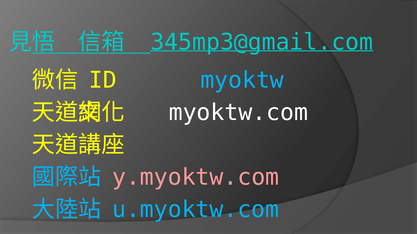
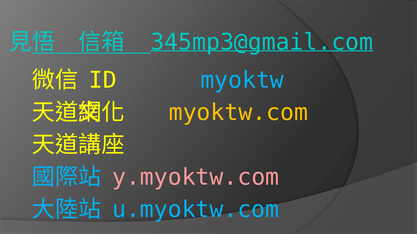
myoktw.com colour: white -> yellow
